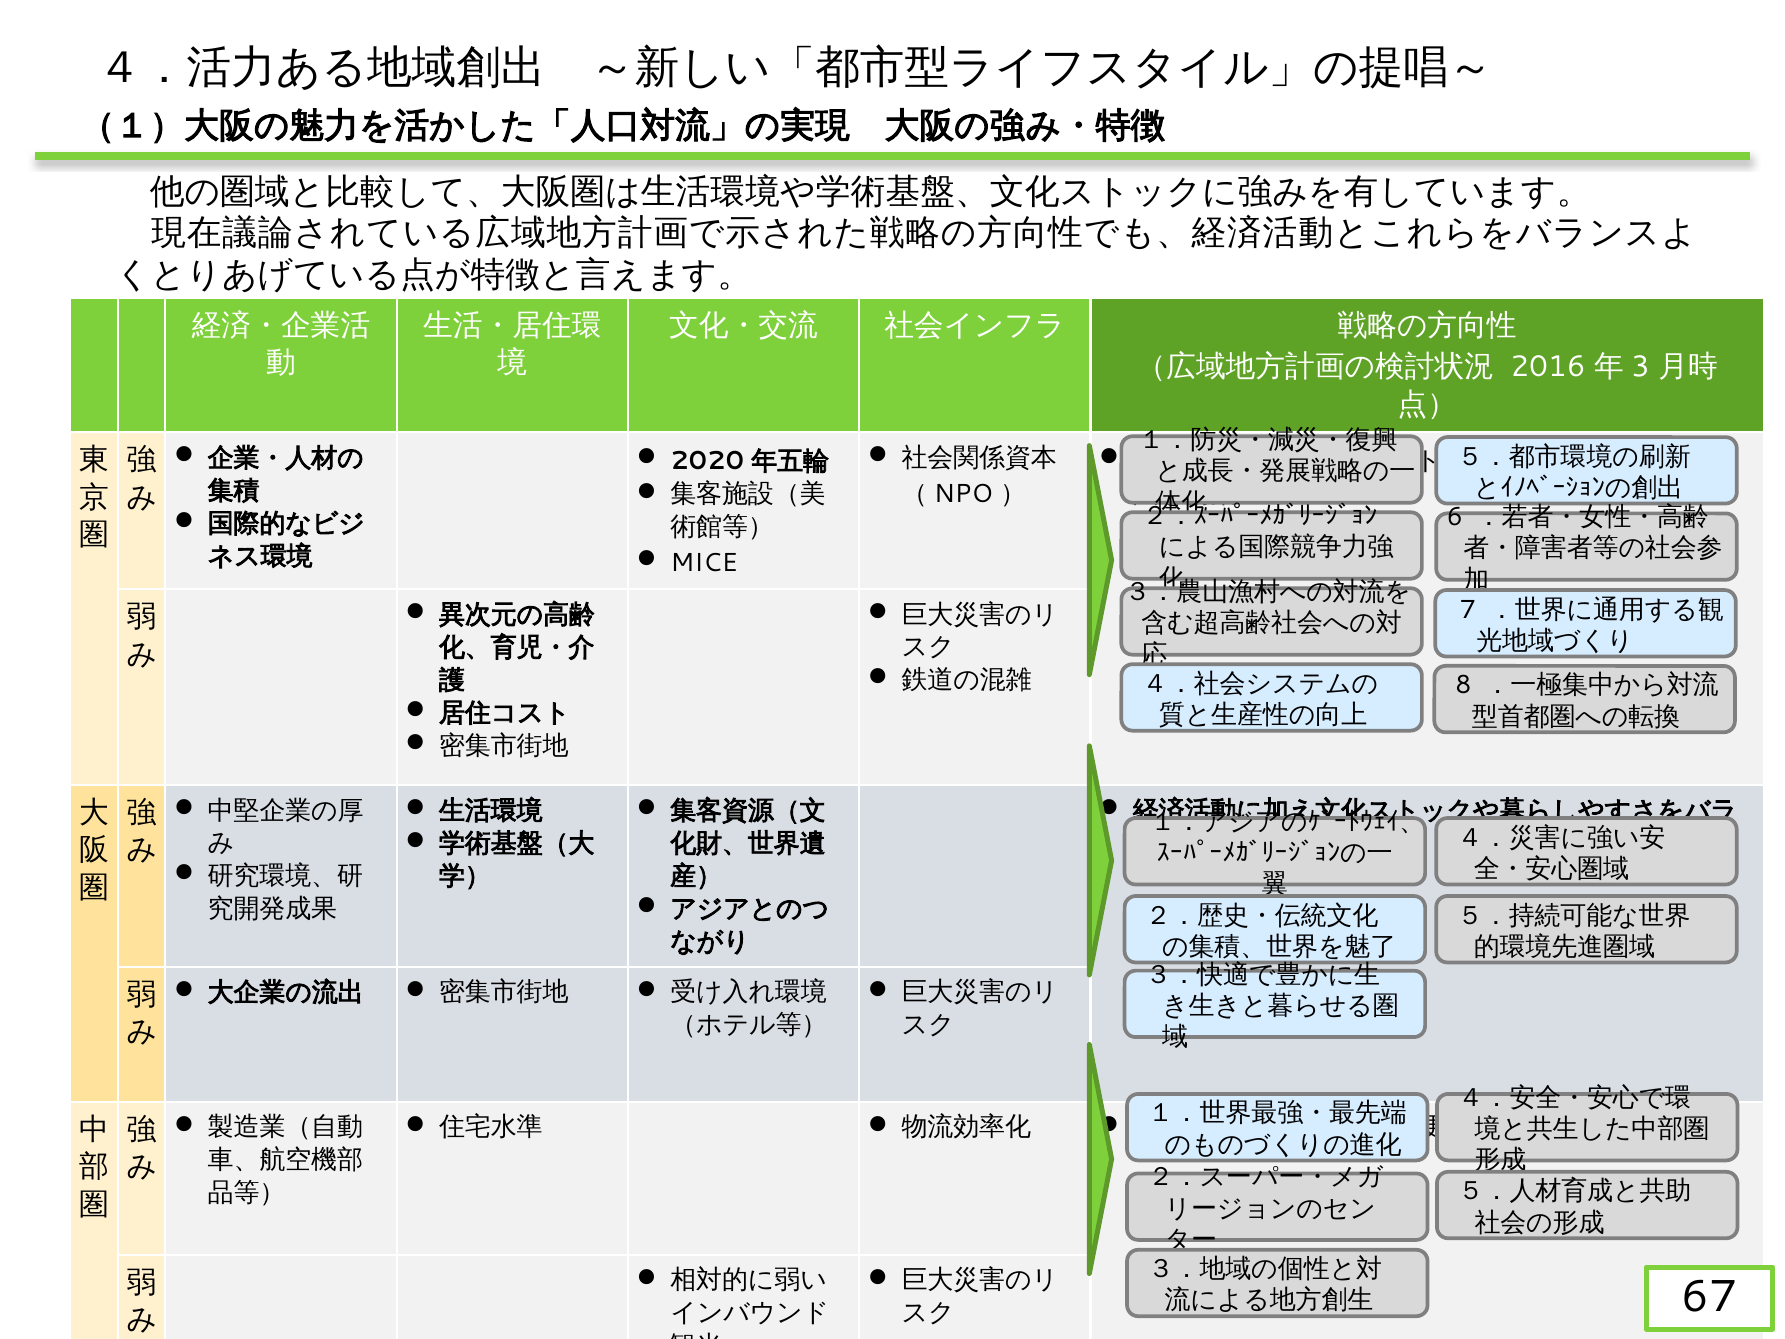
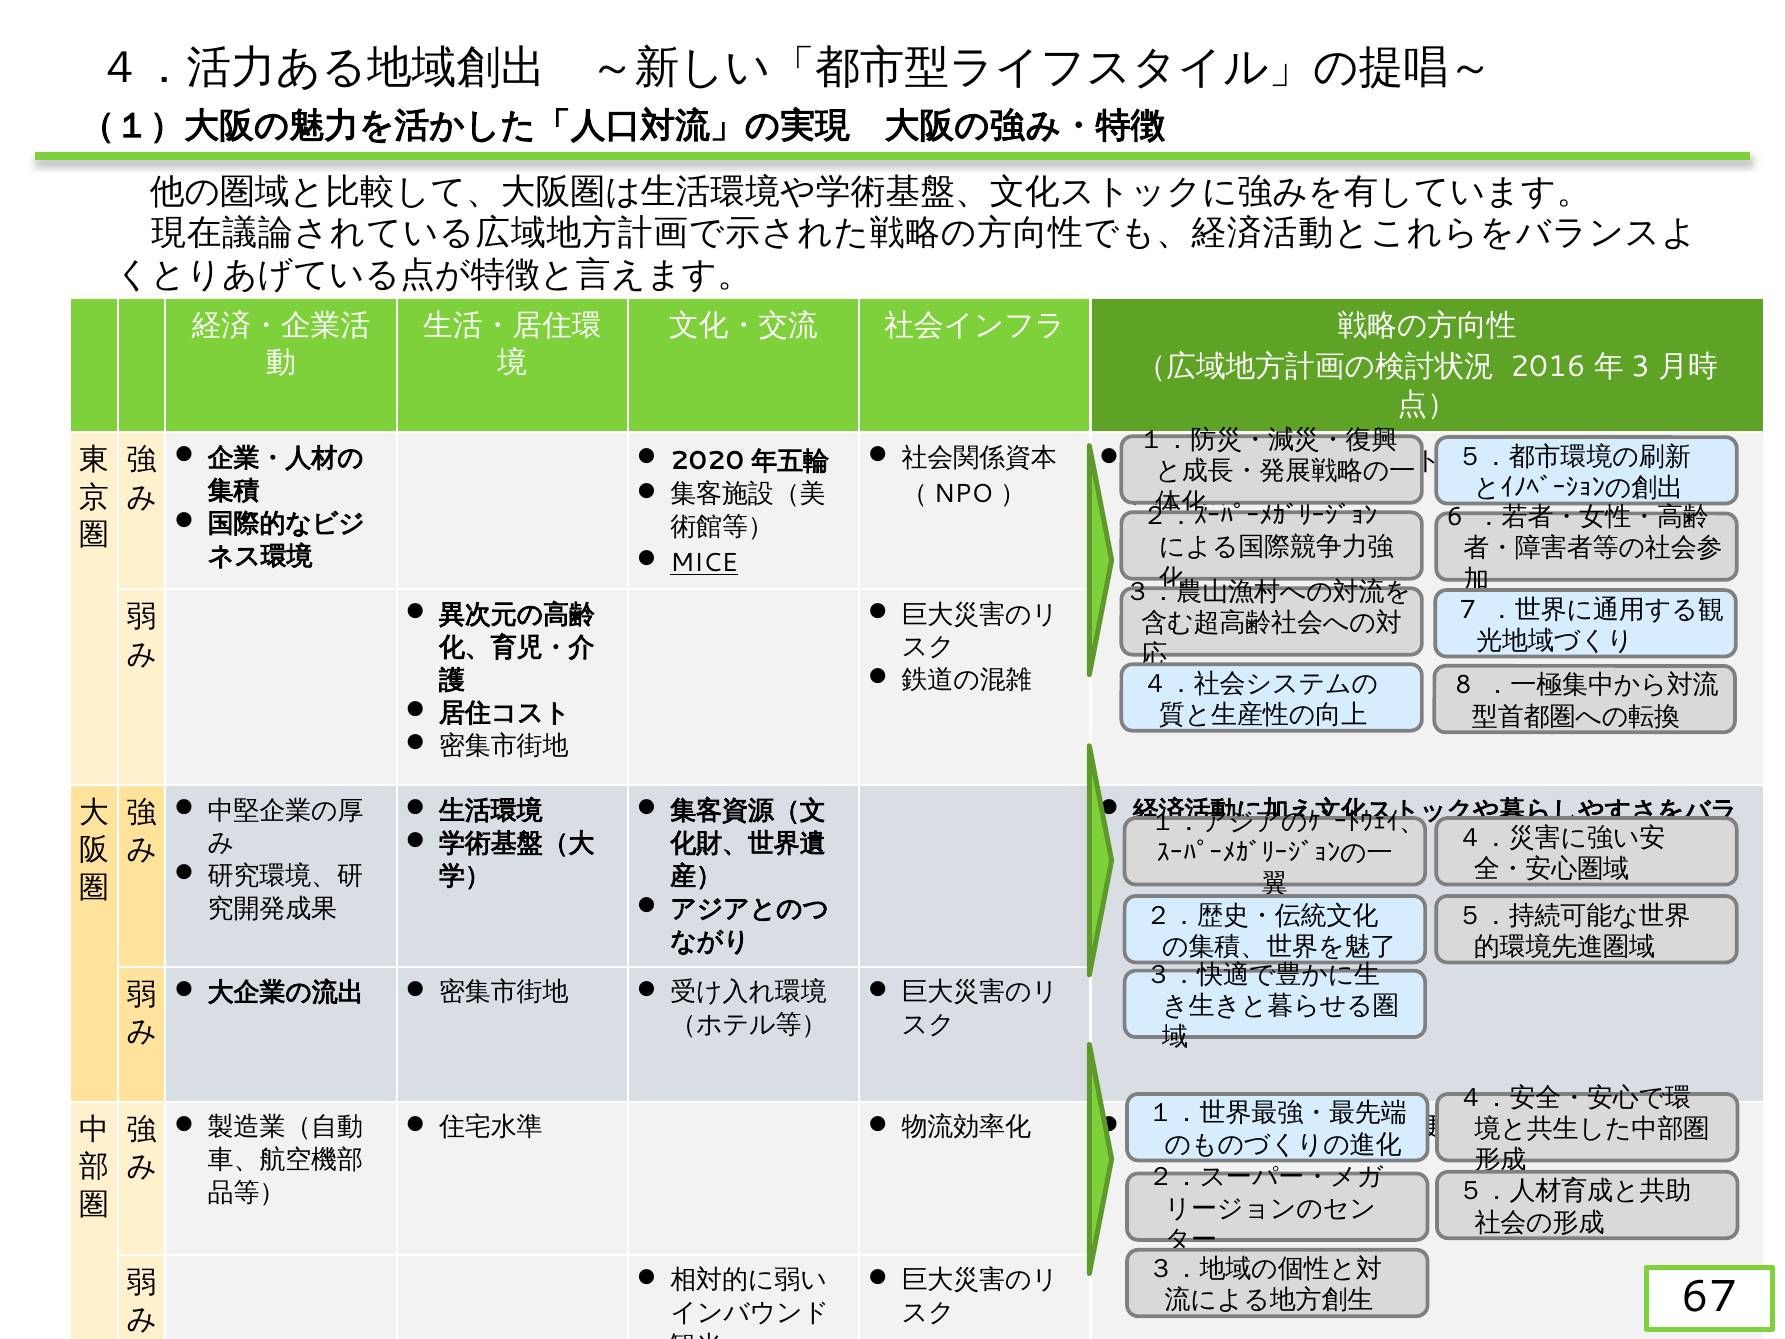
MICE underline: none -> present
